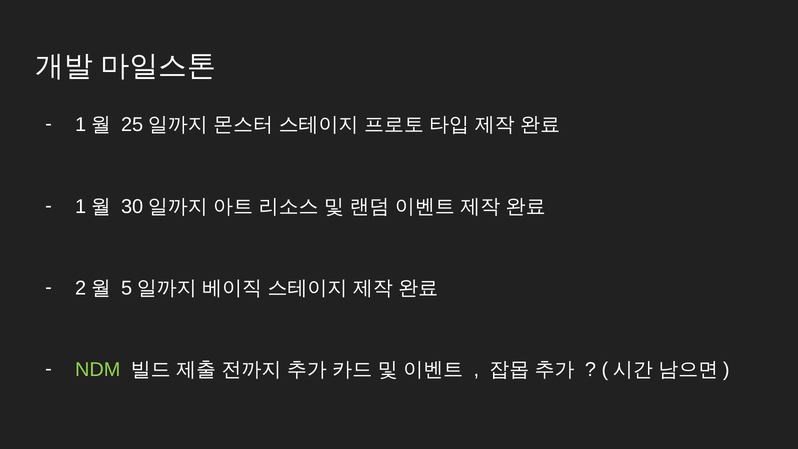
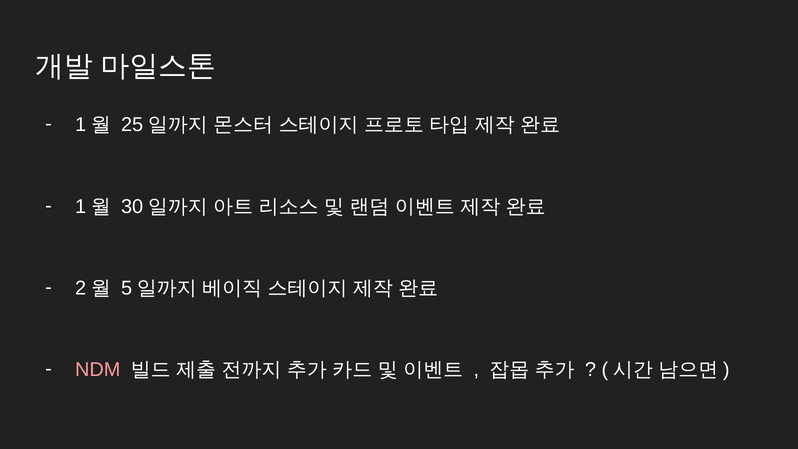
NDM colour: light green -> pink
